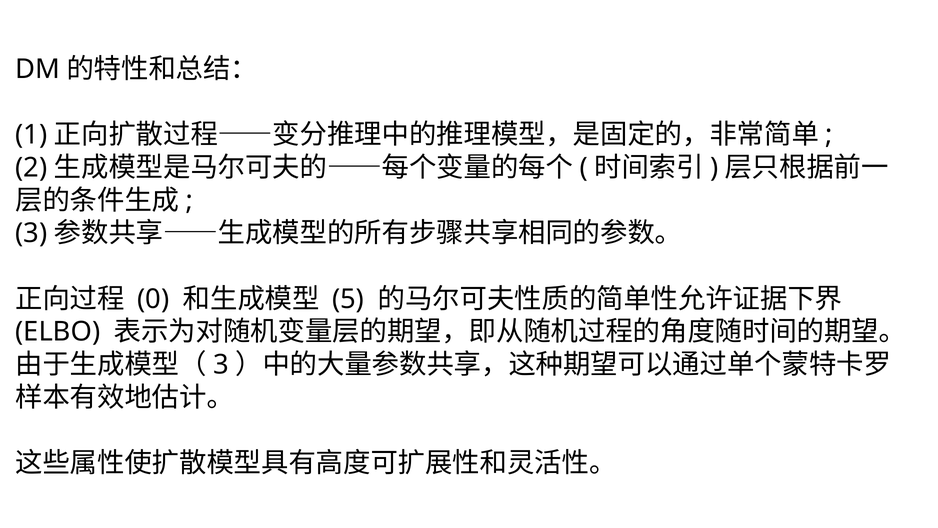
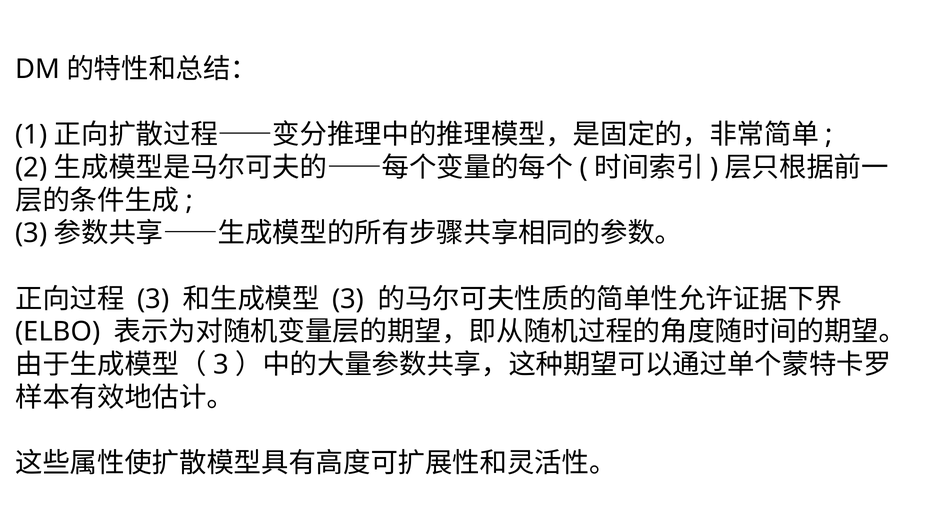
0 at (153, 299): 0 -> 3
5 at (348, 299): 5 -> 3
